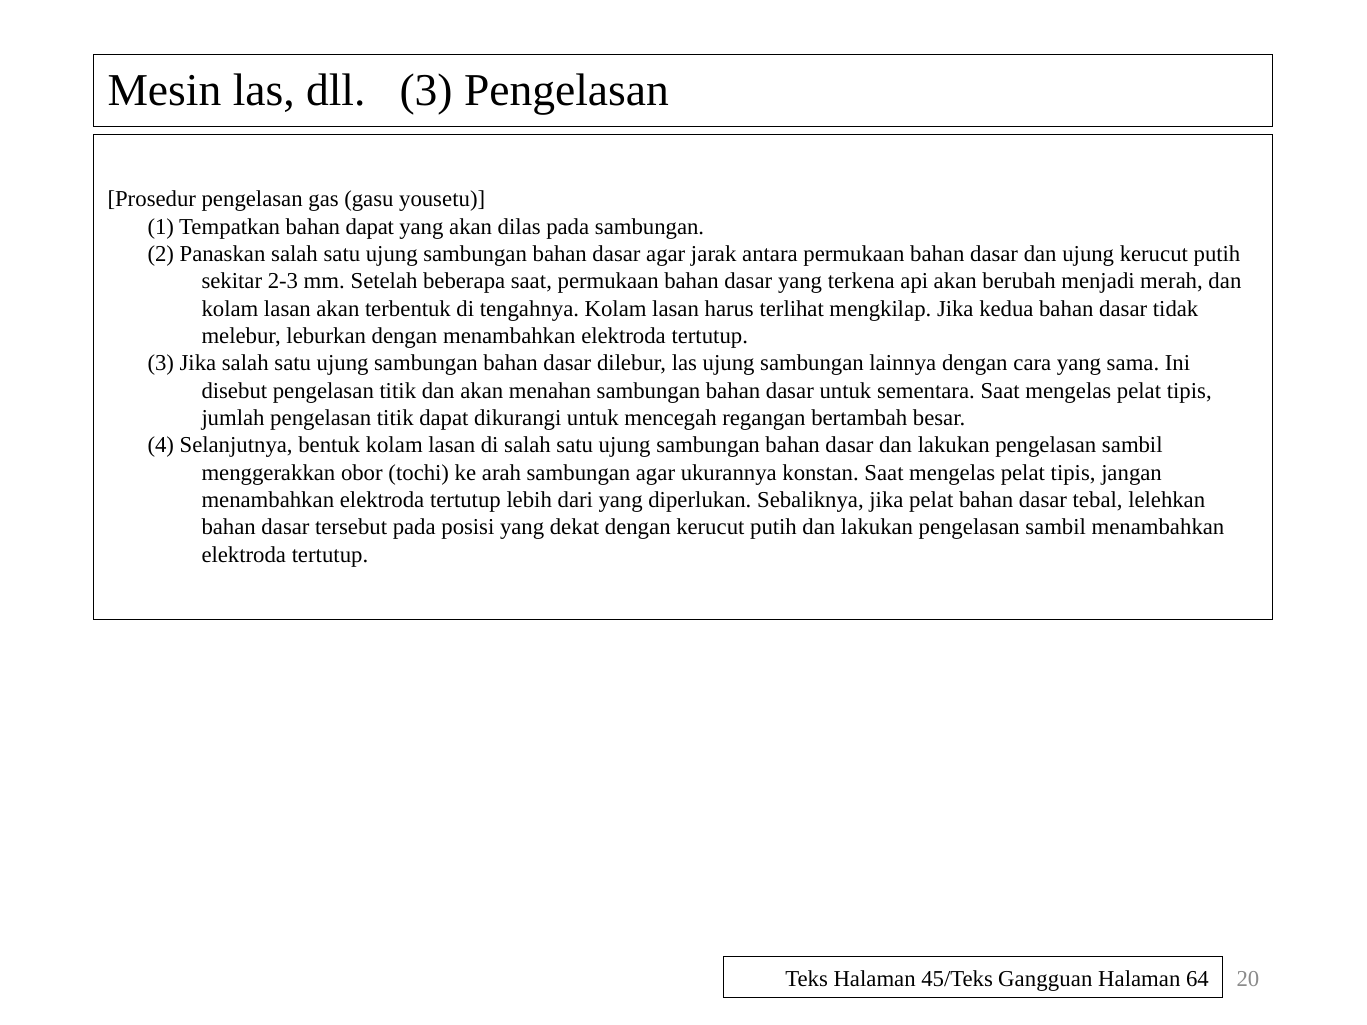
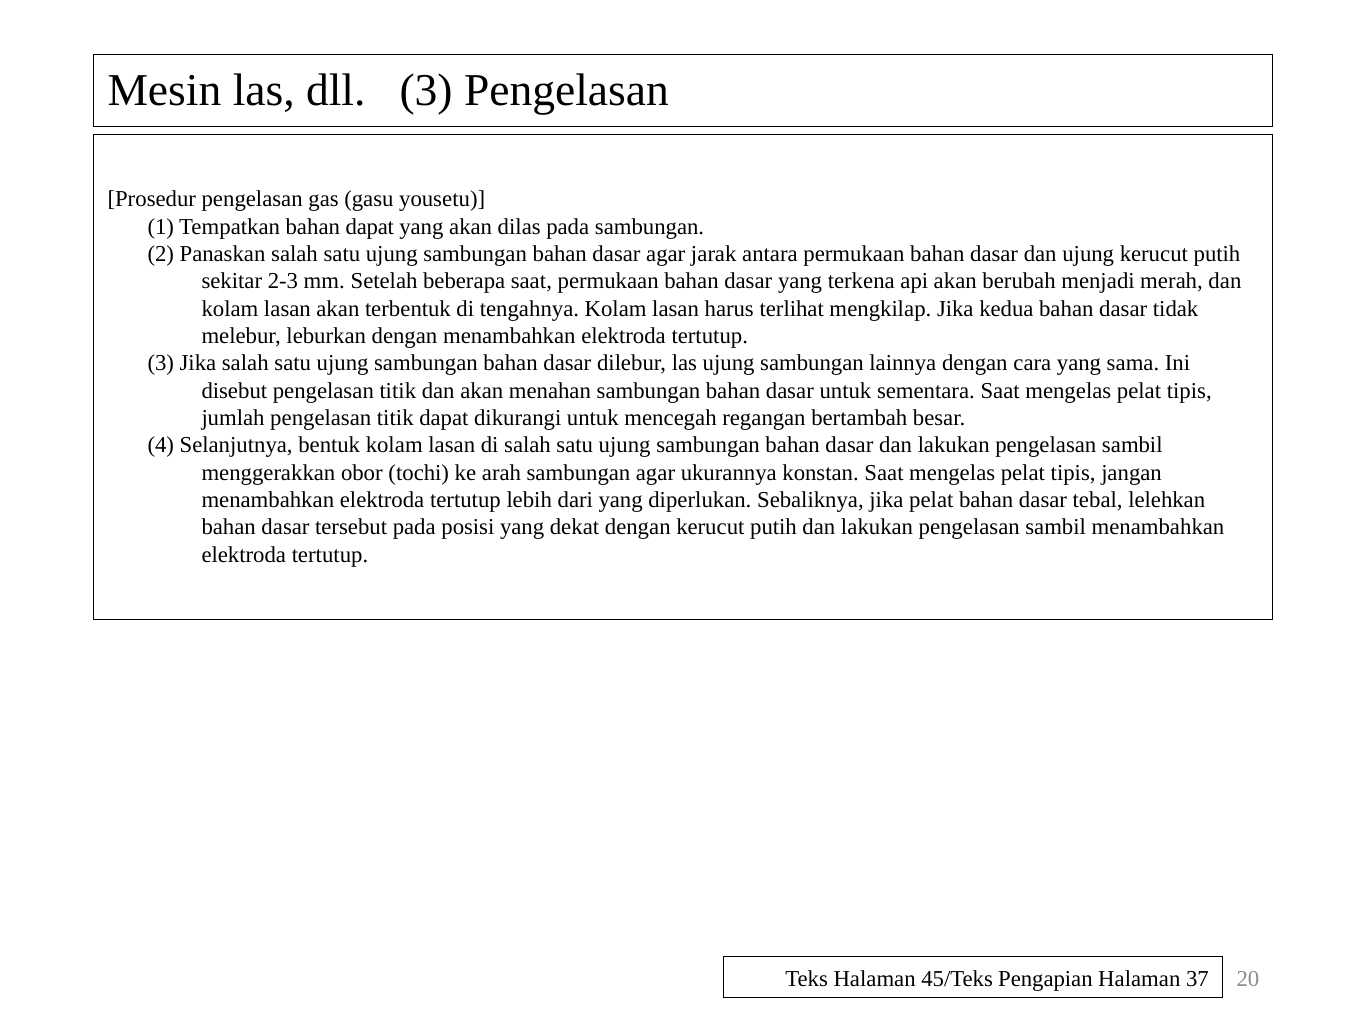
Gangguan: Gangguan -> Pengapian
64: 64 -> 37
